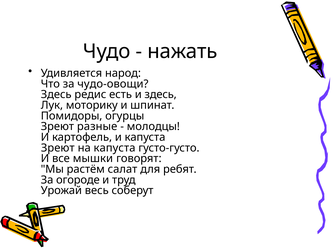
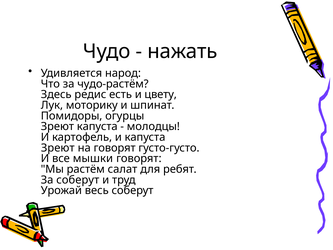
чудо-овощи: чудо-овощи -> чудо-растём
и здесь: здесь -> цвету
Зреют разные: разные -> капуста
на капуста: капуста -> говорят
За огороде: огороде -> соберут
